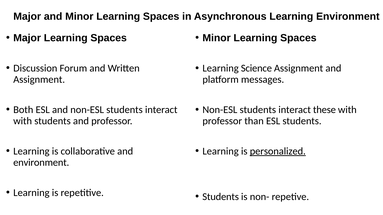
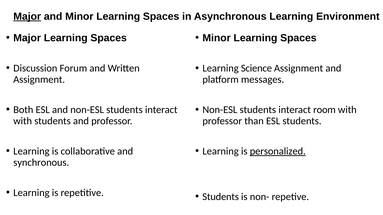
Major at (27, 16) underline: none -> present
these: these -> room
environment at (41, 163): environment -> synchronous
